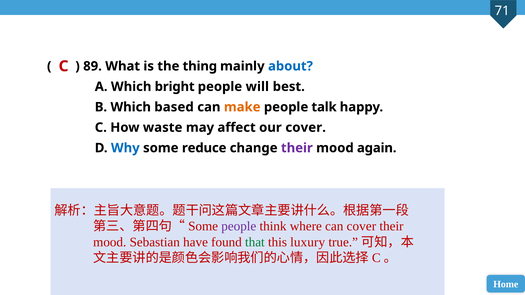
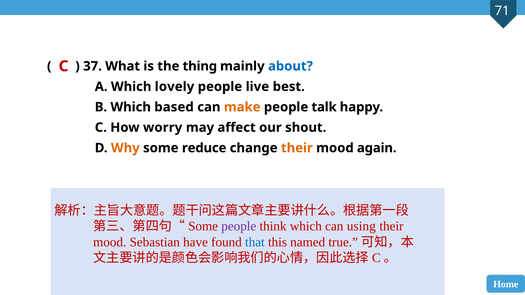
89: 89 -> 37
bright: bright -> lovely
will: will -> live
waste: waste -> worry
our cover: cover -> shout
Why colour: blue -> orange
their at (297, 148) colour: purple -> orange
think where: where -> which
can cover: cover -> using
that colour: green -> blue
luxury: luxury -> named
